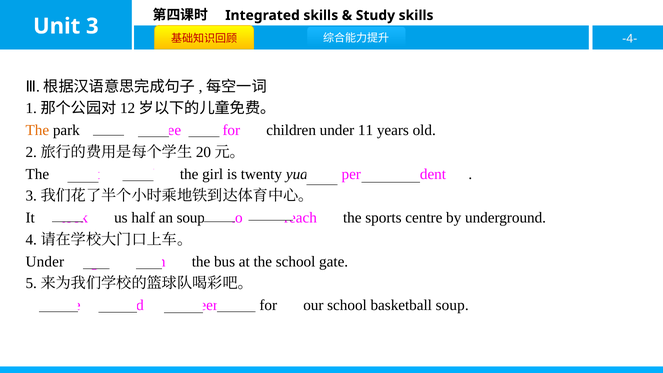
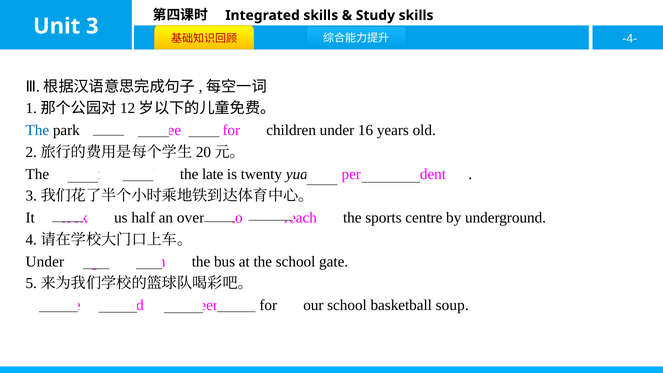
The at (37, 130) colour: orange -> blue
11: 11 -> 16
girl: girl -> late
an soup: soup -> over
